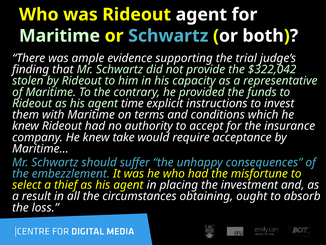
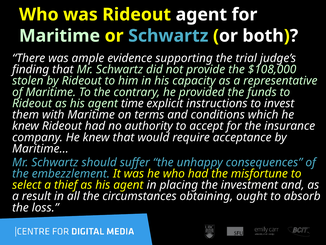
$322,042: $322,042 -> $108,000
knew take: take -> that
